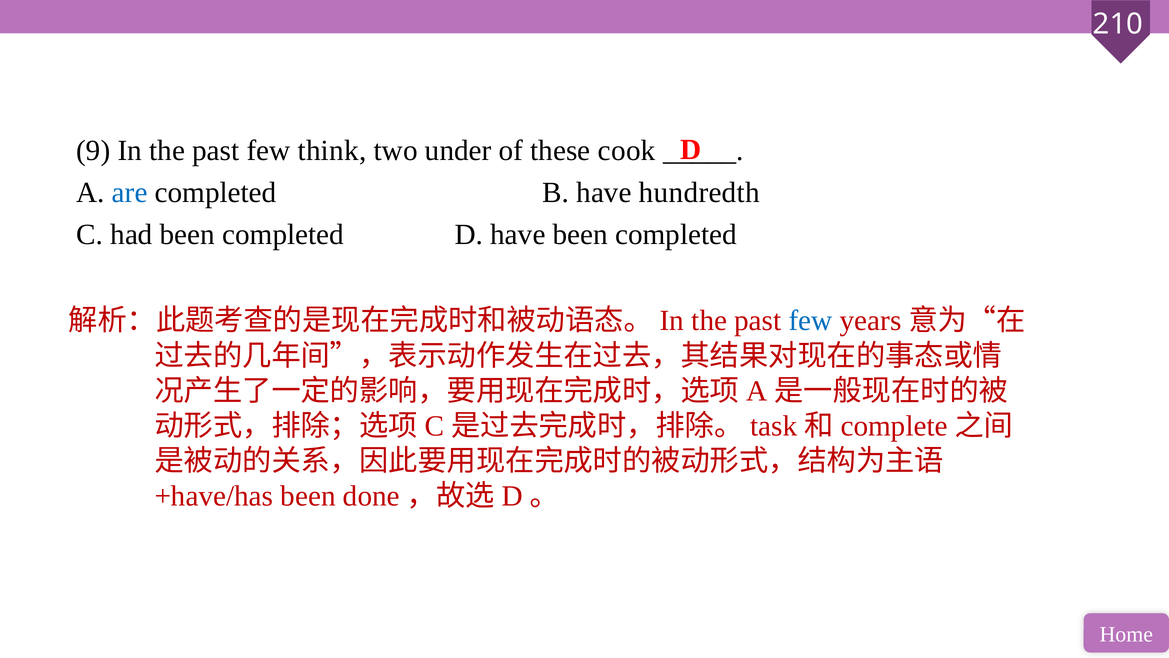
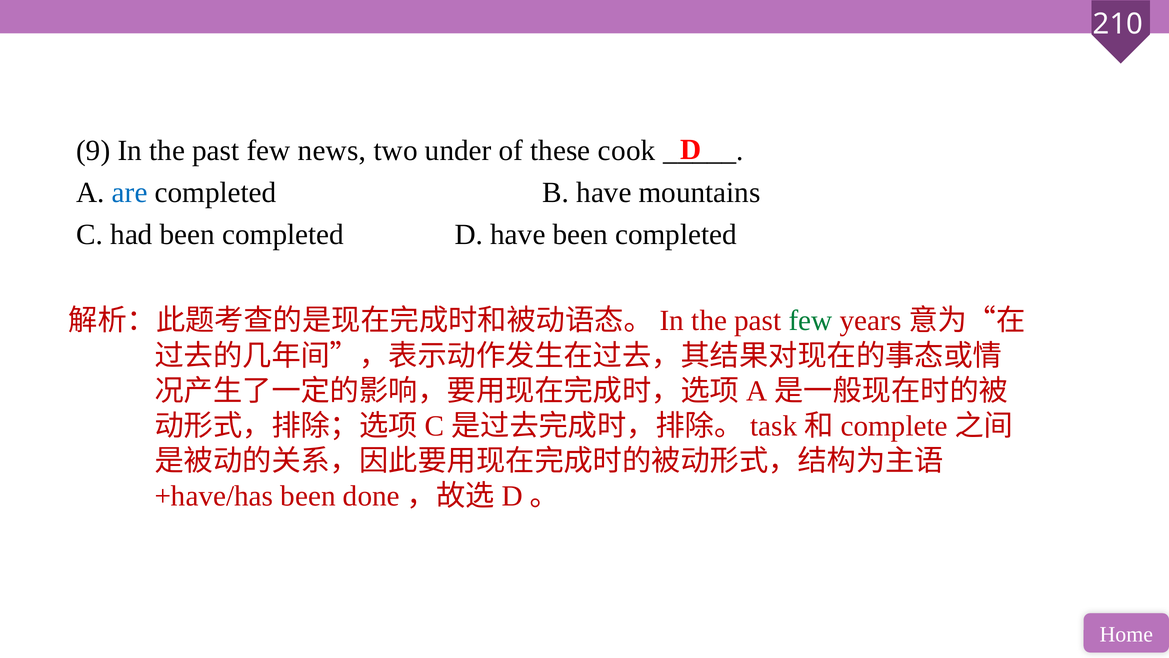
think: think -> news
hundredth: hundredth -> mountains
few at (811, 321) colour: blue -> green
